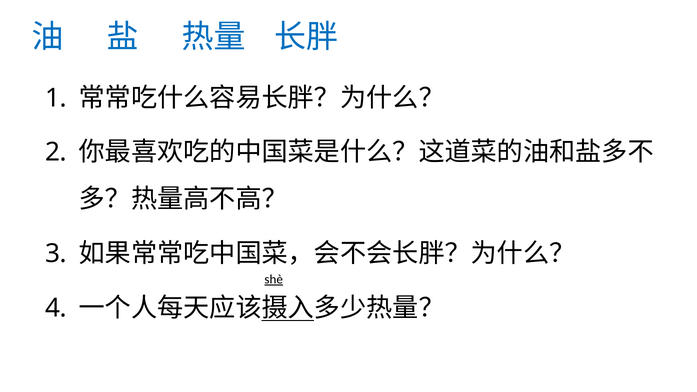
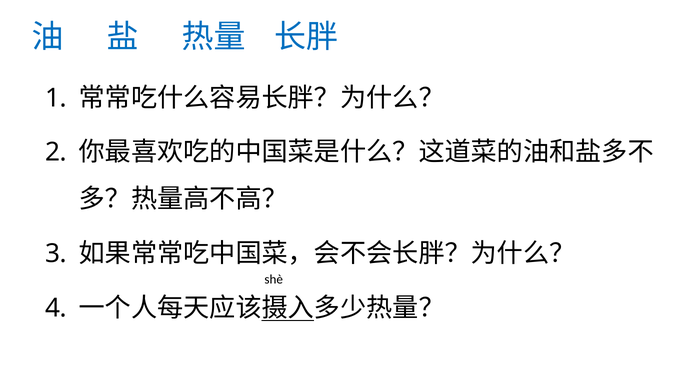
shè underline: present -> none
